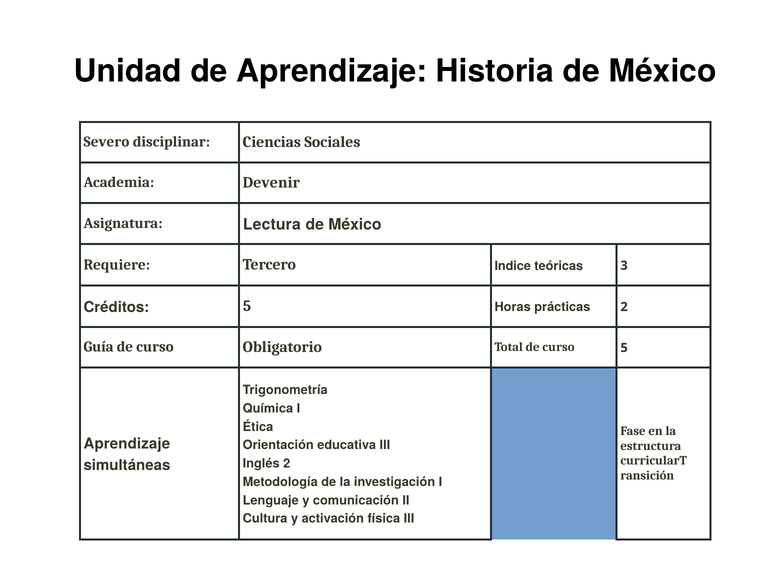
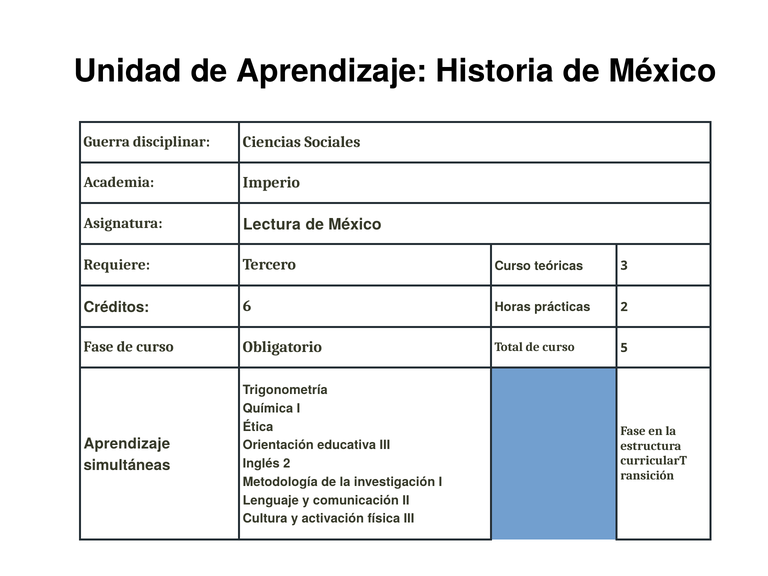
Severo: Severo -> Guerra
Devenir: Devenir -> Imperio
Tercero Indice: Indice -> Curso
Créditos 5: 5 -> 6
Guía at (99, 347): Guía -> Fase
